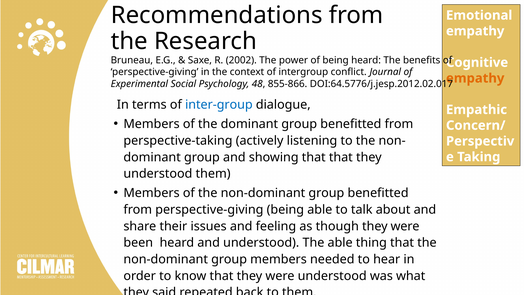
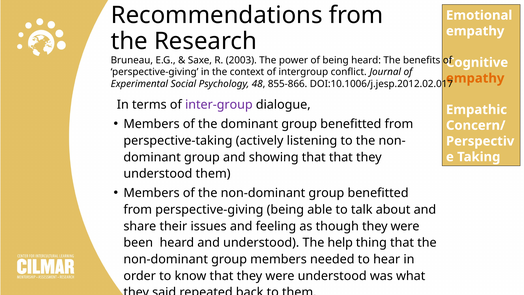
2002: 2002 -> 2003
DOI:64.5776/j.jesp.2012.02.017: DOI:64.5776/j.jesp.2012.02.017 -> DOI:10.1006/j.jesp.2012.02.017
inter-group colour: blue -> purple
The able: able -> help
